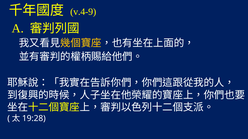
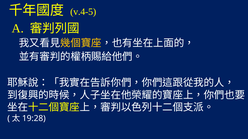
v.4-9: v.4-9 -> v.4-5
